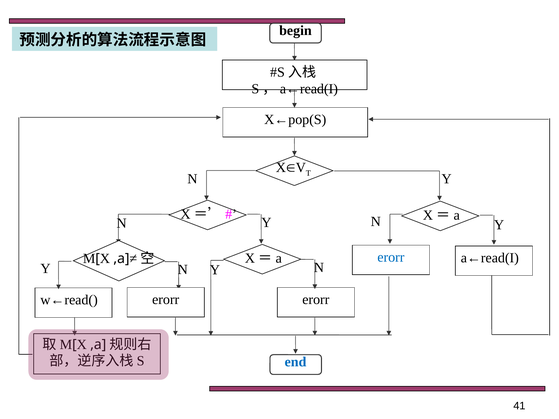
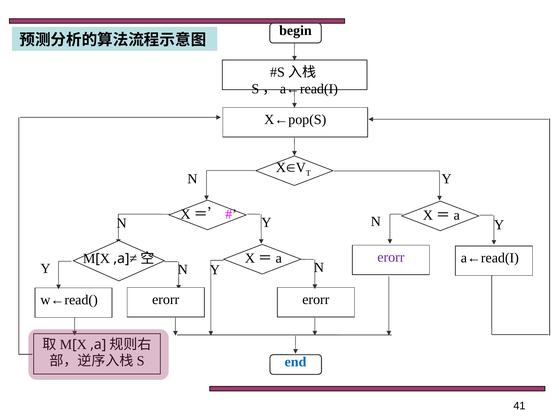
erorr at (391, 257) colour: blue -> purple
